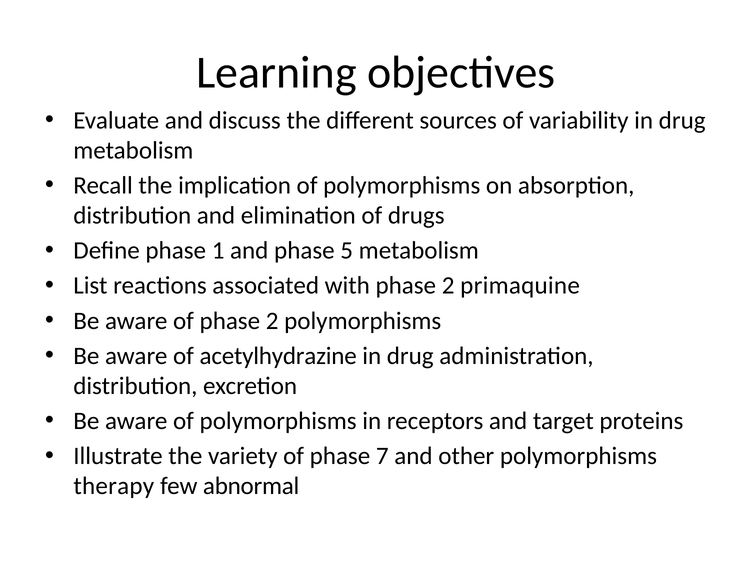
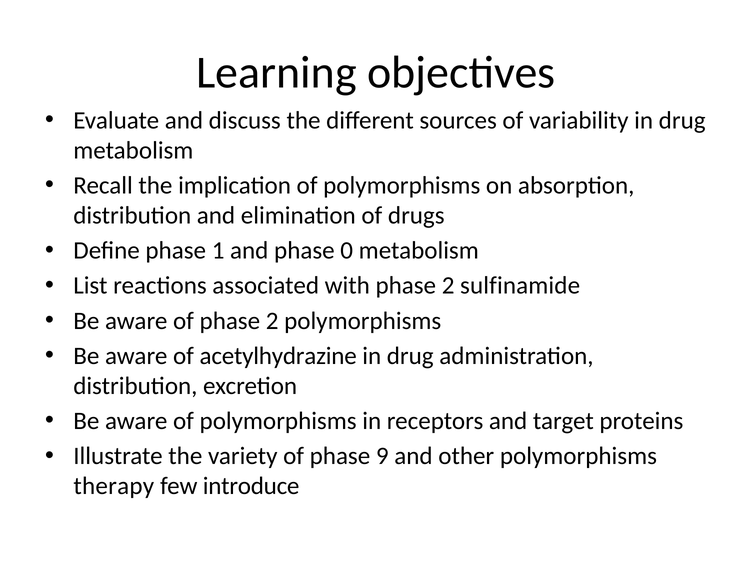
5: 5 -> 0
primaquine: primaquine -> sulfinamide
7: 7 -> 9
abnormal: abnormal -> introduce
